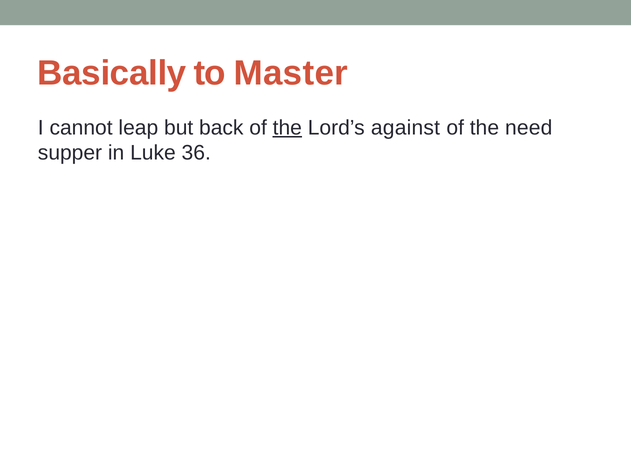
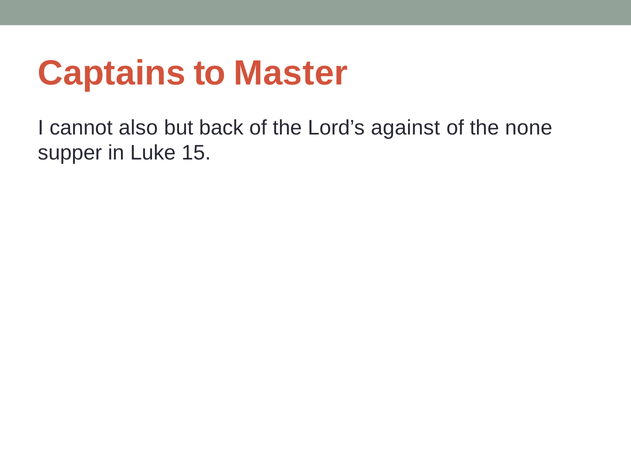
Basically: Basically -> Captains
leap: leap -> also
the at (287, 128) underline: present -> none
need: need -> none
36: 36 -> 15
